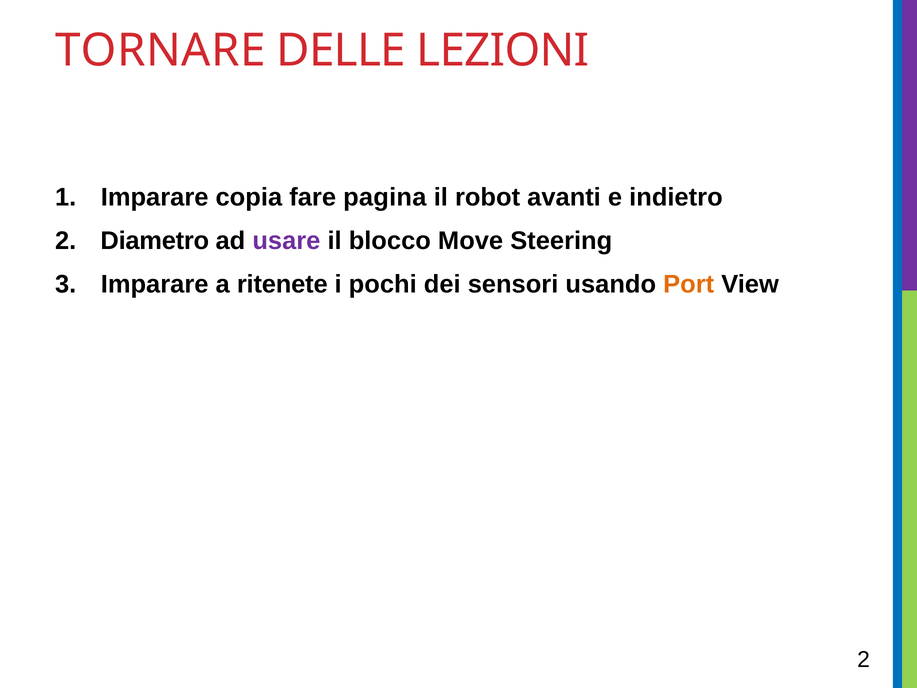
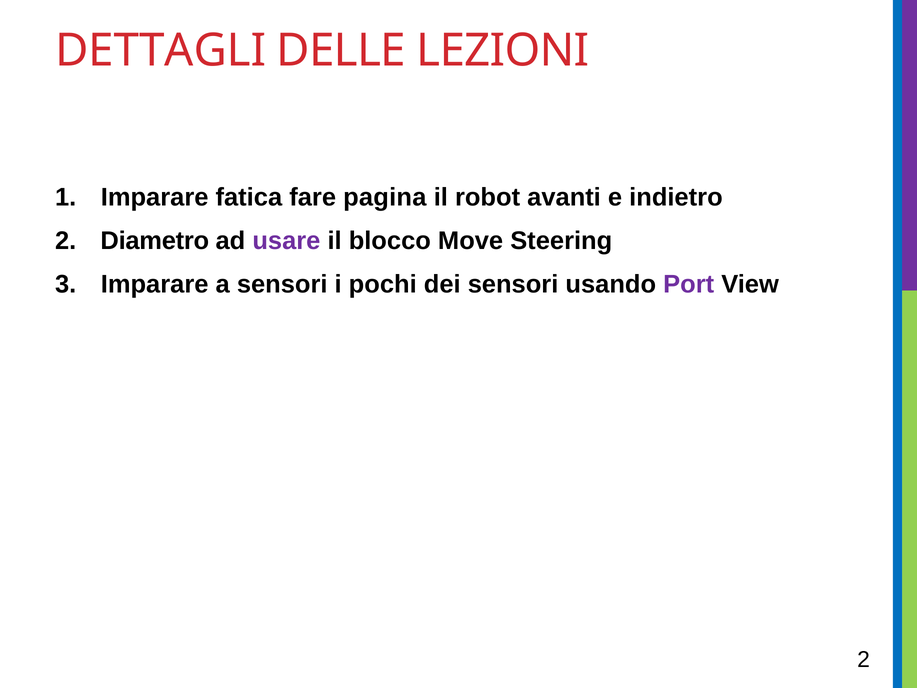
TORNARE: TORNARE -> DETTAGLI
copia: copia -> fatica
a ritenete: ritenete -> sensori
Port colour: orange -> purple
